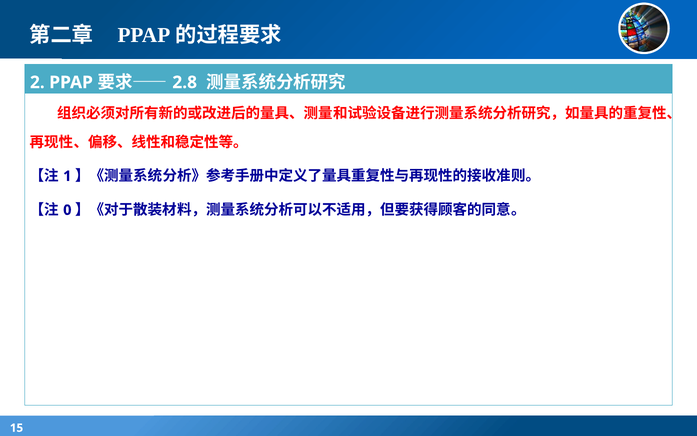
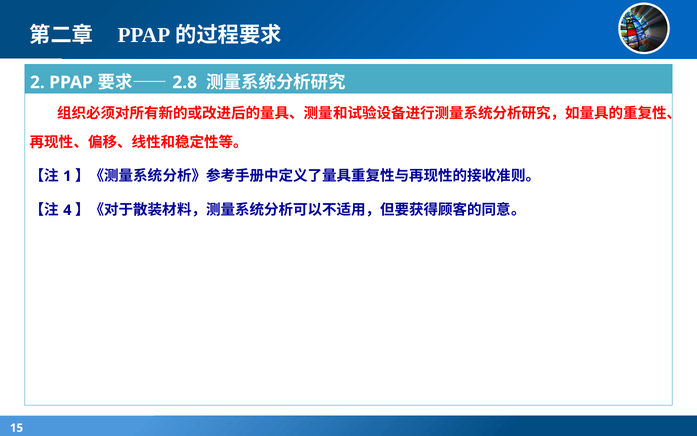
0: 0 -> 4
